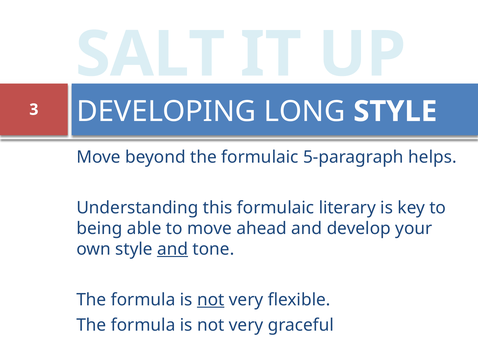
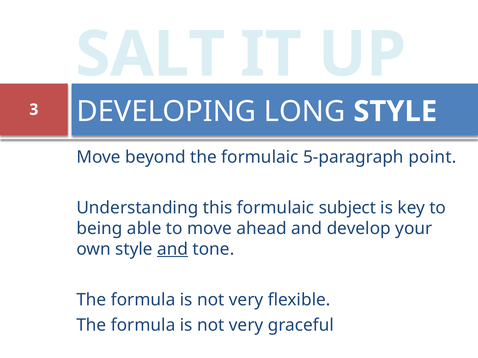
helps: helps -> point
literary: literary -> subject
not at (211, 300) underline: present -> none
